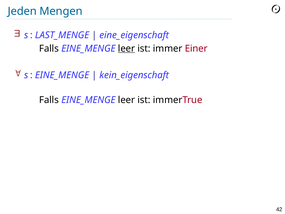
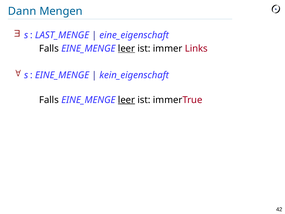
Jeden: Jeden -> Dann
Einer: Einer -> Links
leer at (127, 100) underline: none -> present
